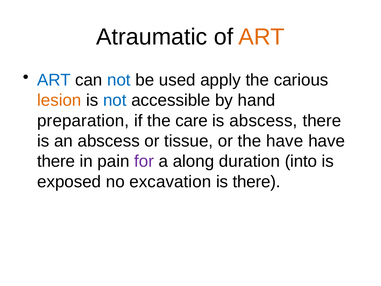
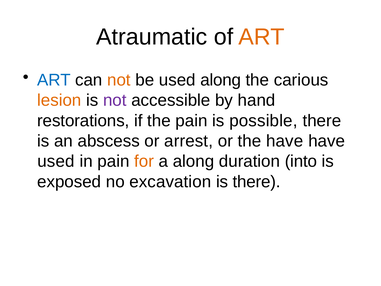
not at (119, 80) colour: blue -> orange
used apply: apply -> along
not at (115, 100) colour: blue -> purple
preparation: preparation -> restorations
the care: care -> pain
is abscess: abscess -> possible
tissue: tissue -> arrest
there at (56, 161): there -> used
for colour: purple -> orange
